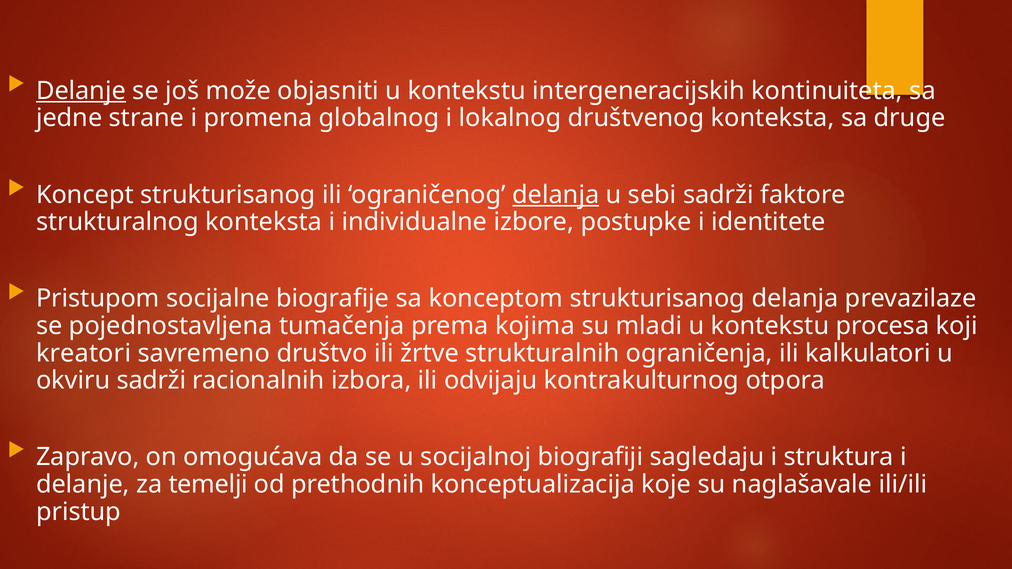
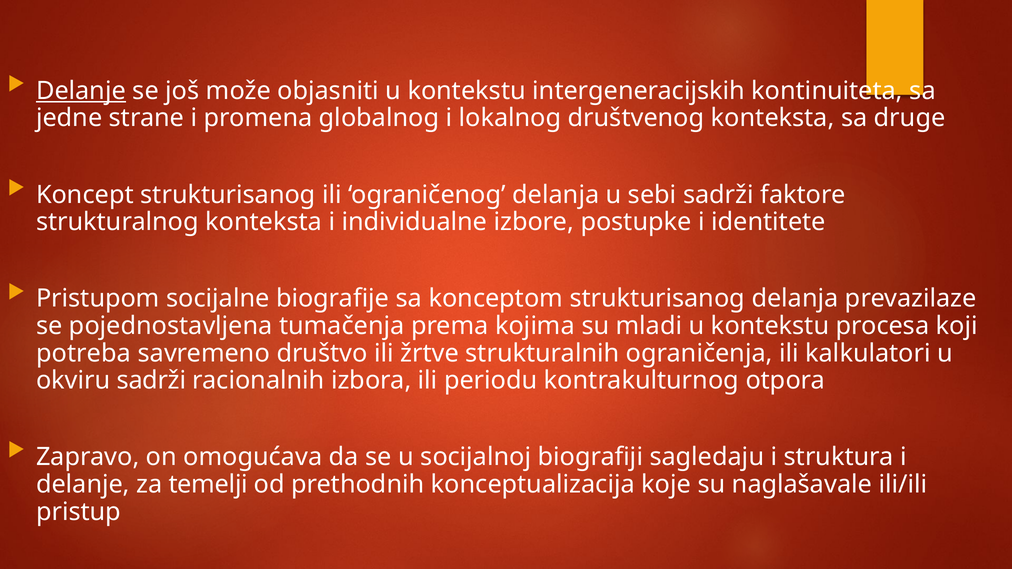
delanja at (556, 195) underline: present -> none
kreatori: kreatori -> potreba
odvijaju: odvijaju -> periodu
